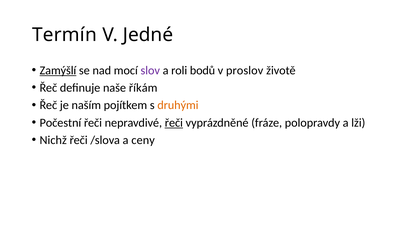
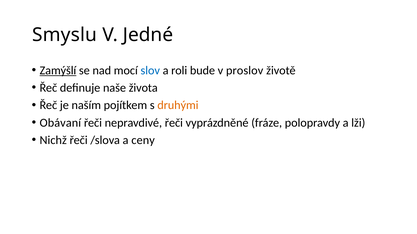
Termín: Termín -> Smyslu
slov colour: purple -> blue
bodů: bodů -> bude
říkám: říkám -> života
Počestní: Počestní -> Obávaní
řeči at (174, 123) underline: present -> none
